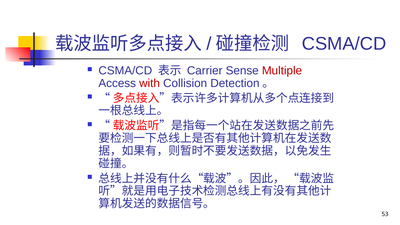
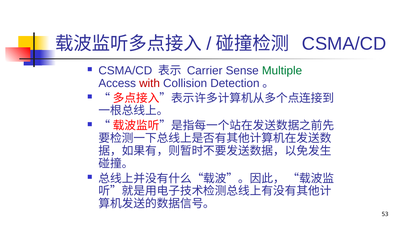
Multiple colour: red -> green
